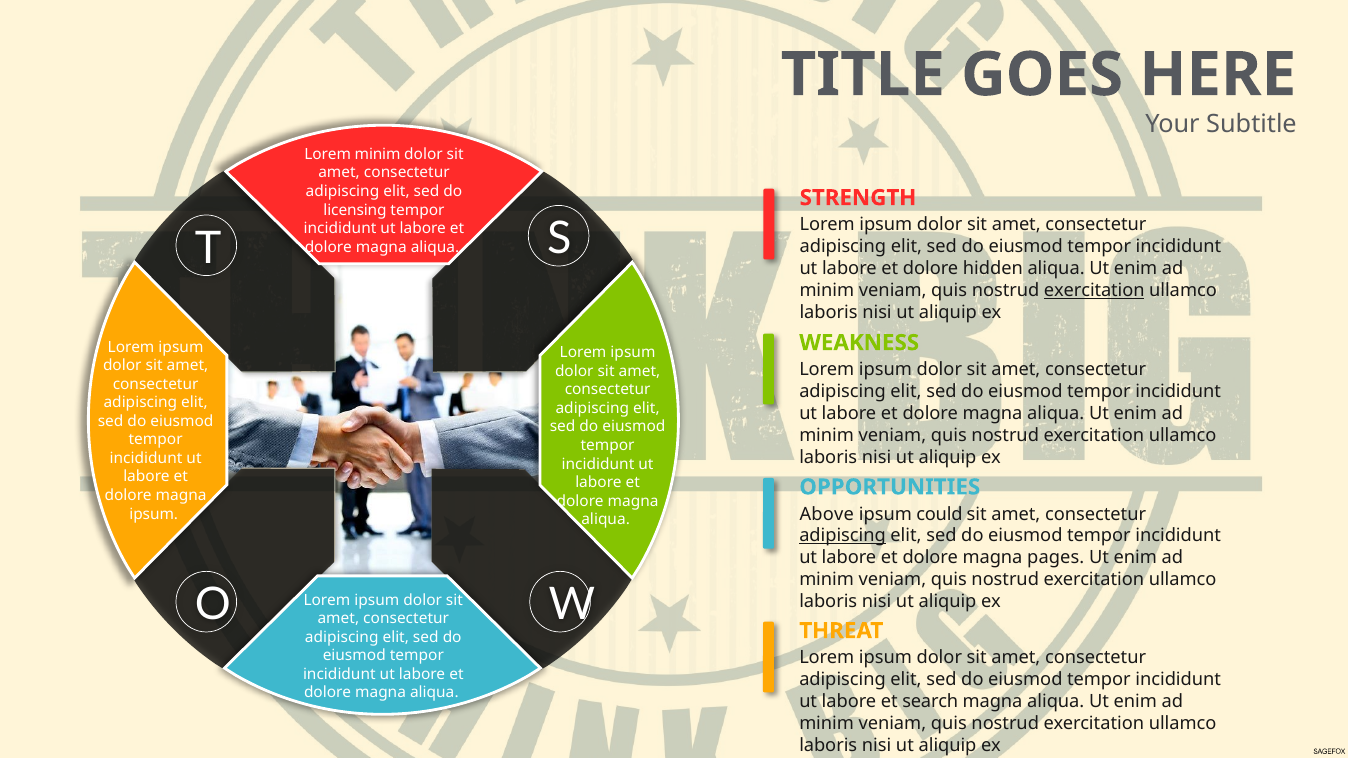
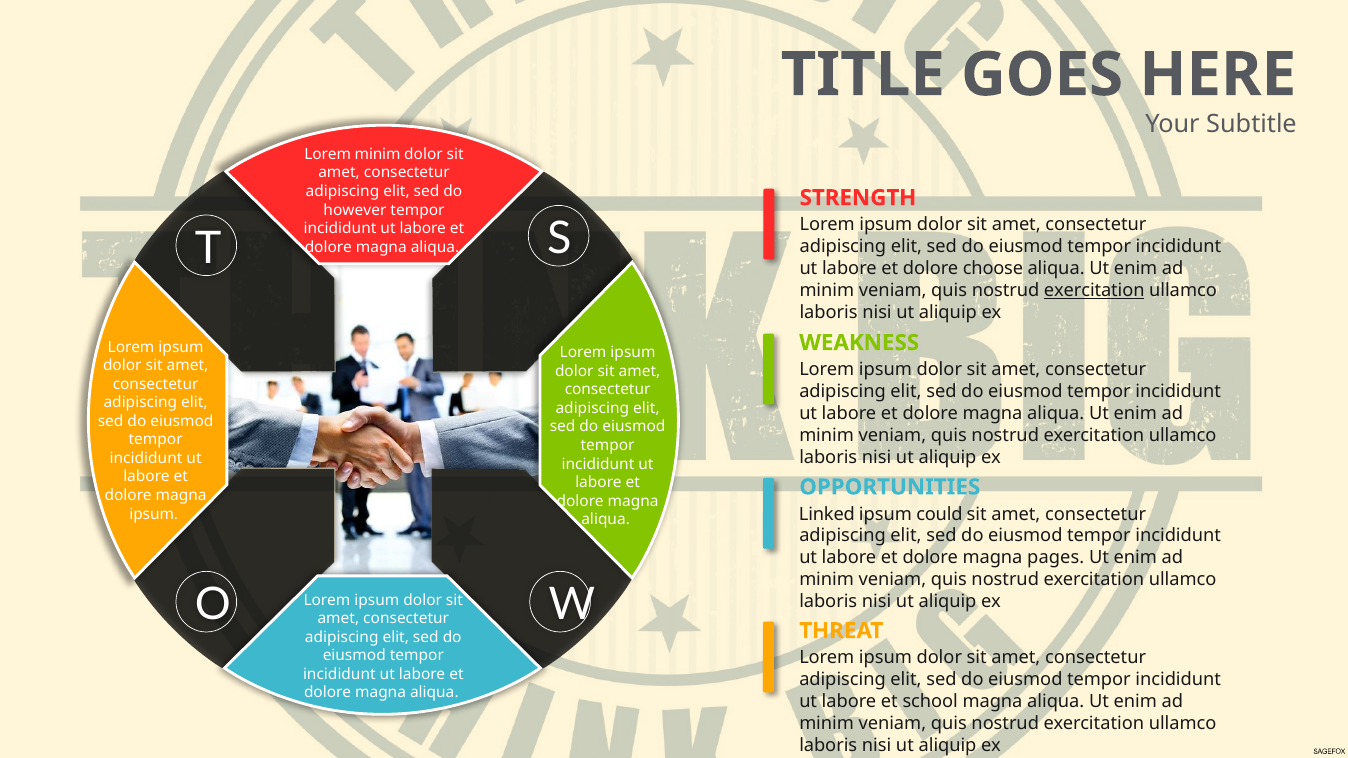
licensing: licensing -> however
hidden: hidden -> choose
Above: Above -> Linked
adipiscing at (843, 536) underline: present -> none
search: search -> school
